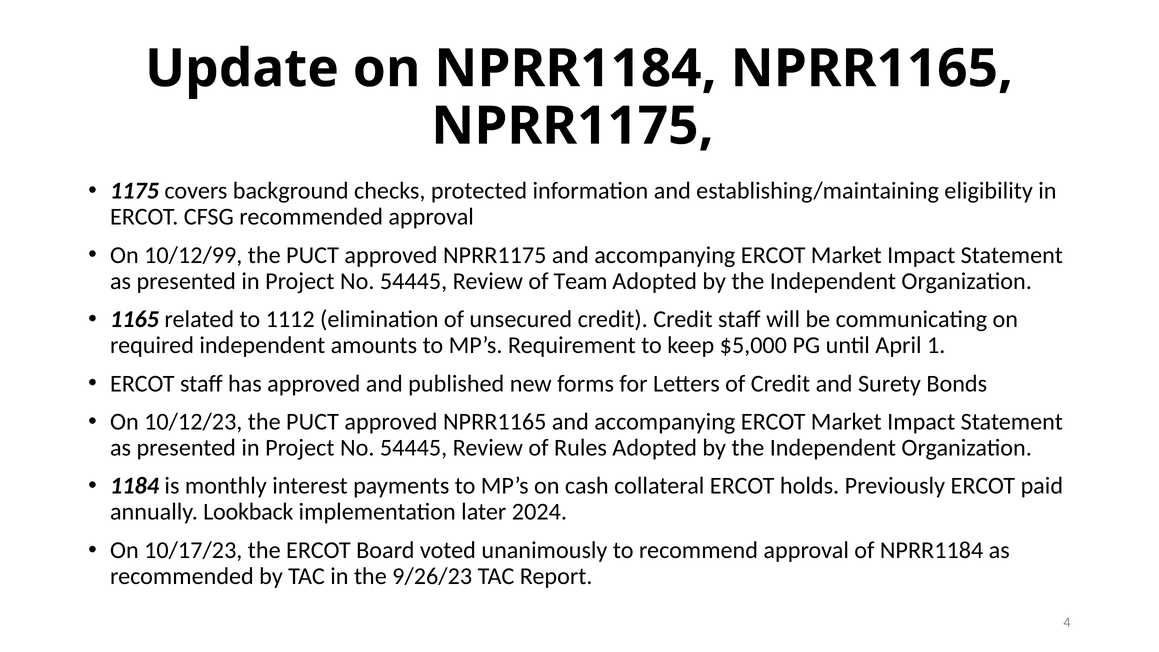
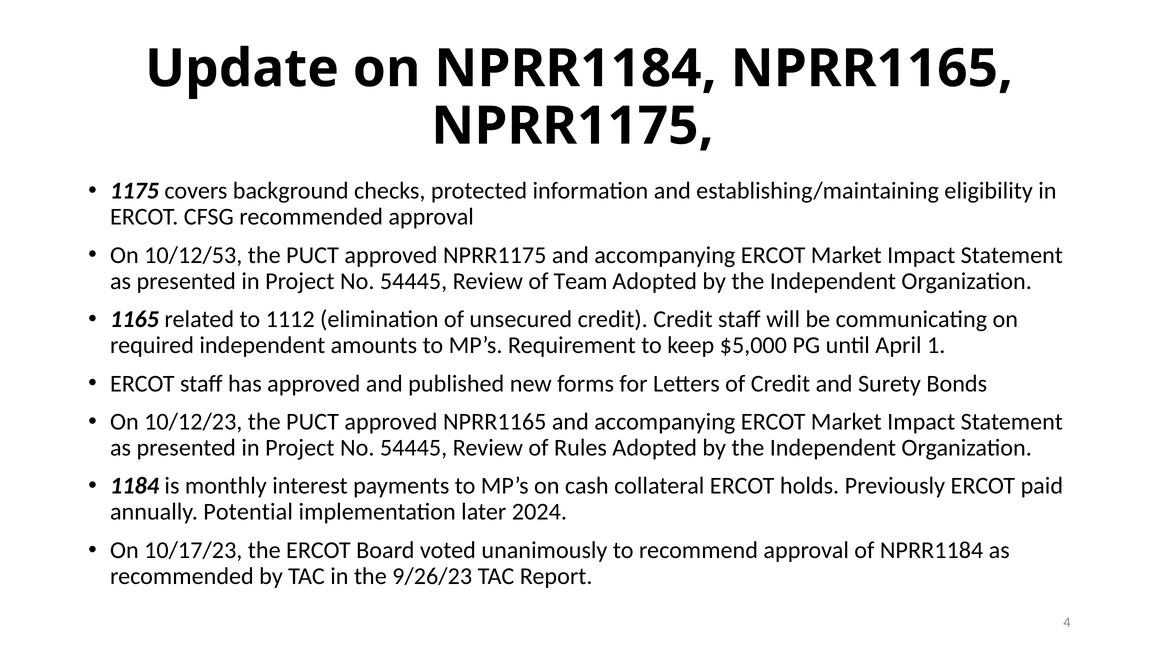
10/12/99: 10/12/99 -> 10/12/53
Lookback: Lookback -> Potential
